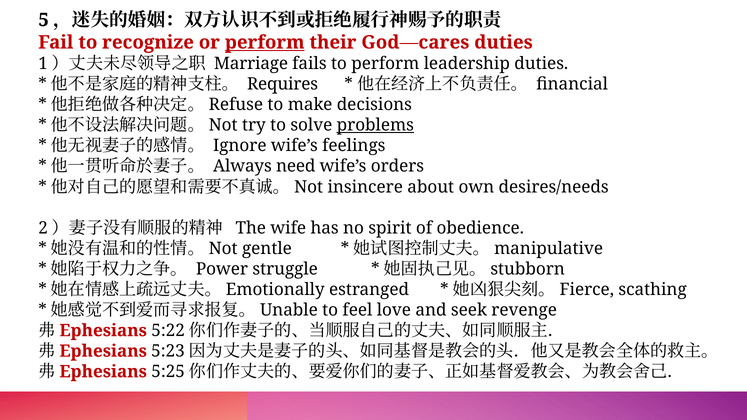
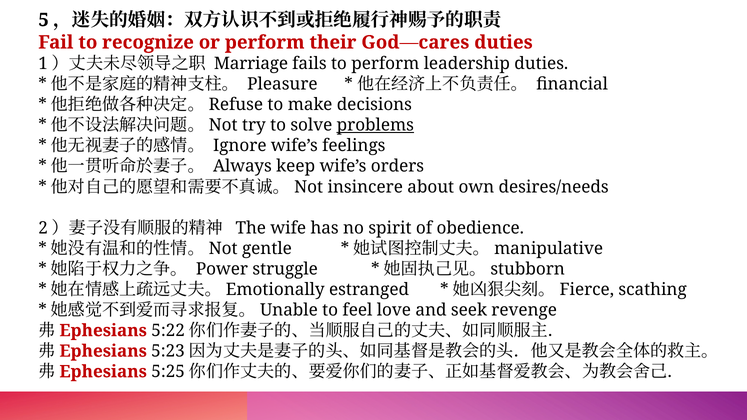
perform at (265, 42) underline: present -> none
Requires: Requires -> Pleasure
need: need -> keep
